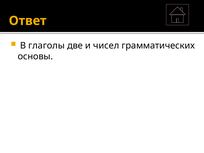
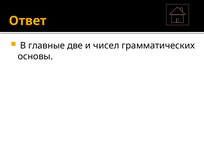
глаголы: глаголы -> главные
